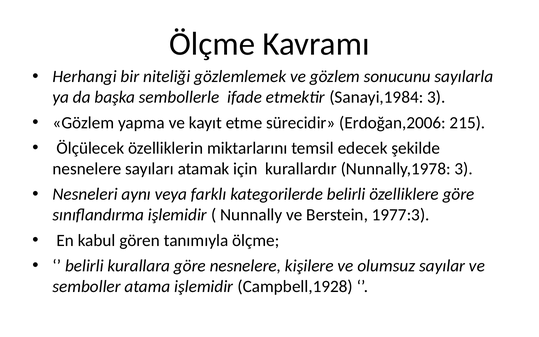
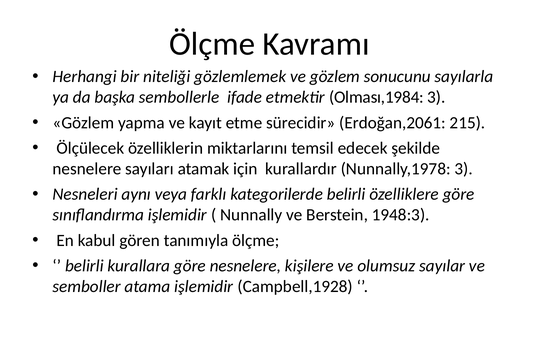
Sanayi,1984: Sanayi,1984 -> Olması,1984
Erdoğan,2006: Erdoğan,2006 -> Erdoğan,2061
1977:3: 1977:3 -> 1948:3
